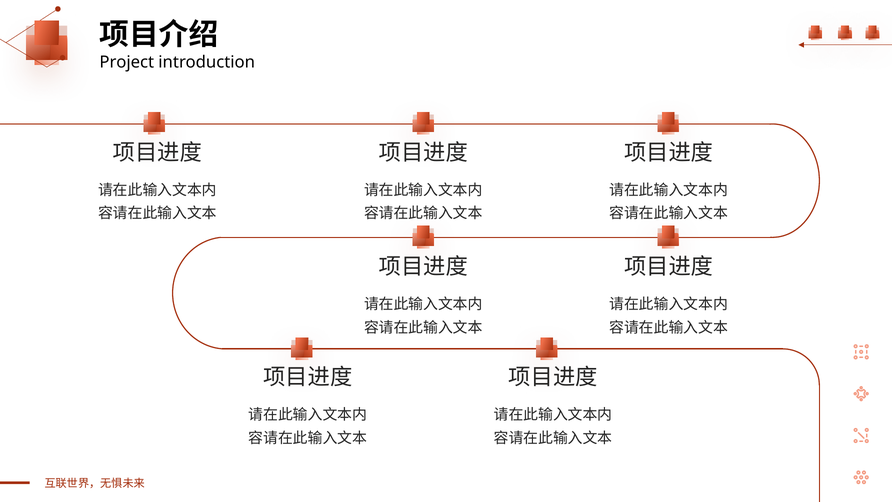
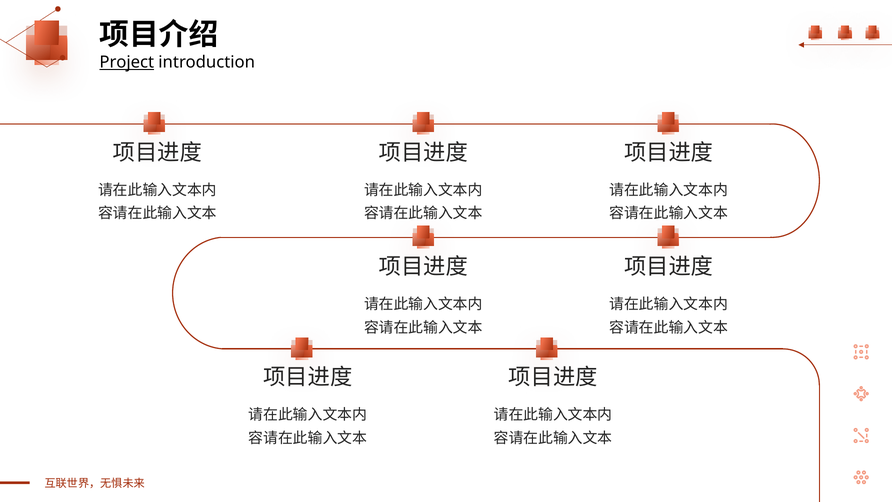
Project underline: none -> present
